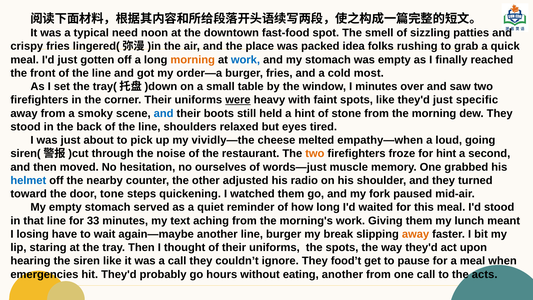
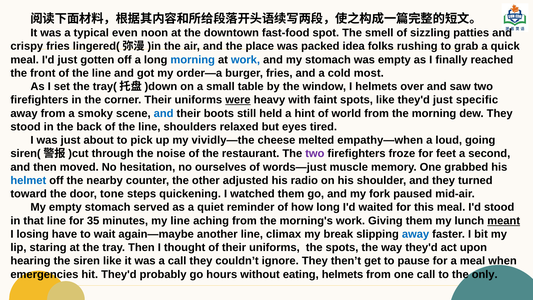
need: need -> even
morning at (193, 60) colour: orange -> blue
I minutes: minutes -> helmets
stone: stone -> world
two at (315, 154) colour: orange -> purple
for hint: hint -> feet
33: 33 -> 35
my text: text -> line
meant underline: none -> present
line burger: burger -> climax
away at (416, 234) colour: orange -> blue
food’t: food’t -> then’t
eating another: another -> helmets
acts: acts -> only
